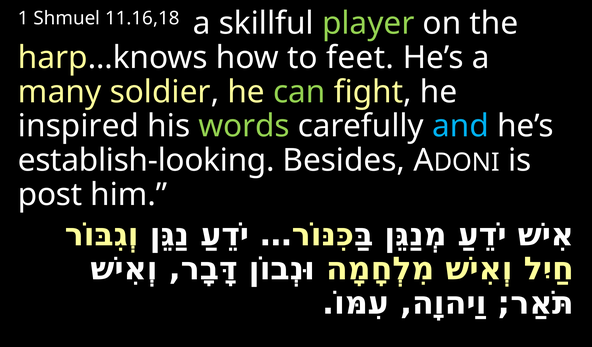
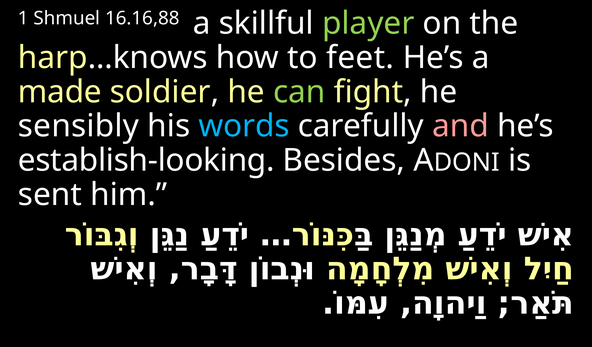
11.16,18: 11.16,18 -> 16.16,88
many: many -> made
inspired: inspired -> sensibly
words colour: light green -> light blue
and colour: light blue -> pink
post: post -> sent
